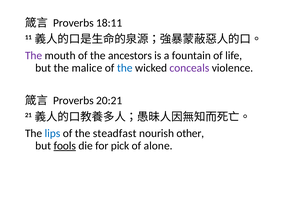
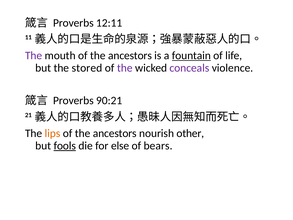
18:11: 18:11 -> 12:11
fountain underline: none -> present
malice: malice -> stored
the at (125, 68) colour: blue -> purple
20:21: 20:21 -> 90:21
lips colour: blue -> orange
steadfast at (115, 133): steadfast -> ancestors
pick: pick -> else
alone: alone -> bears
